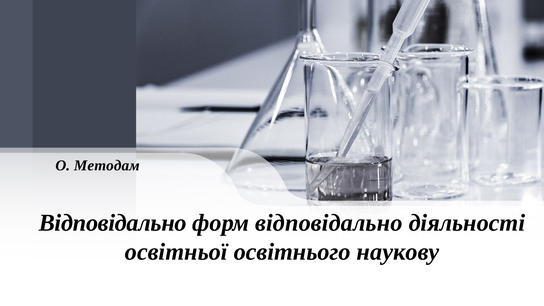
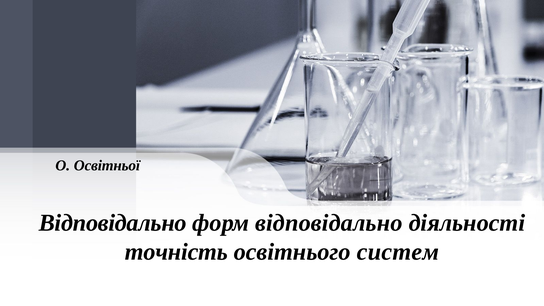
Методам: Методам -> Освітньої
освітньої: освітньої -> точність
наукову: наукову -> систем
